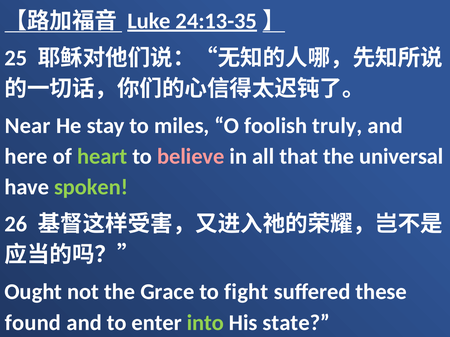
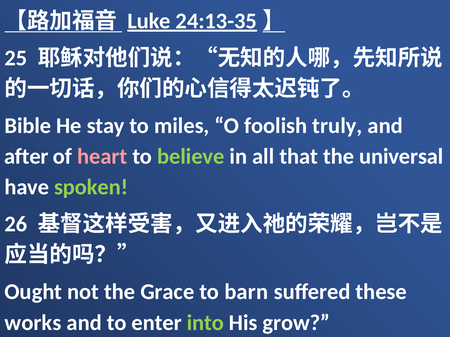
Near: Near -> Bible
here: here -> after
heart colour: light green -> pink
believe colour: pink -> light green
fight: fight -> barn
found: found -> works
state: state -> grow
